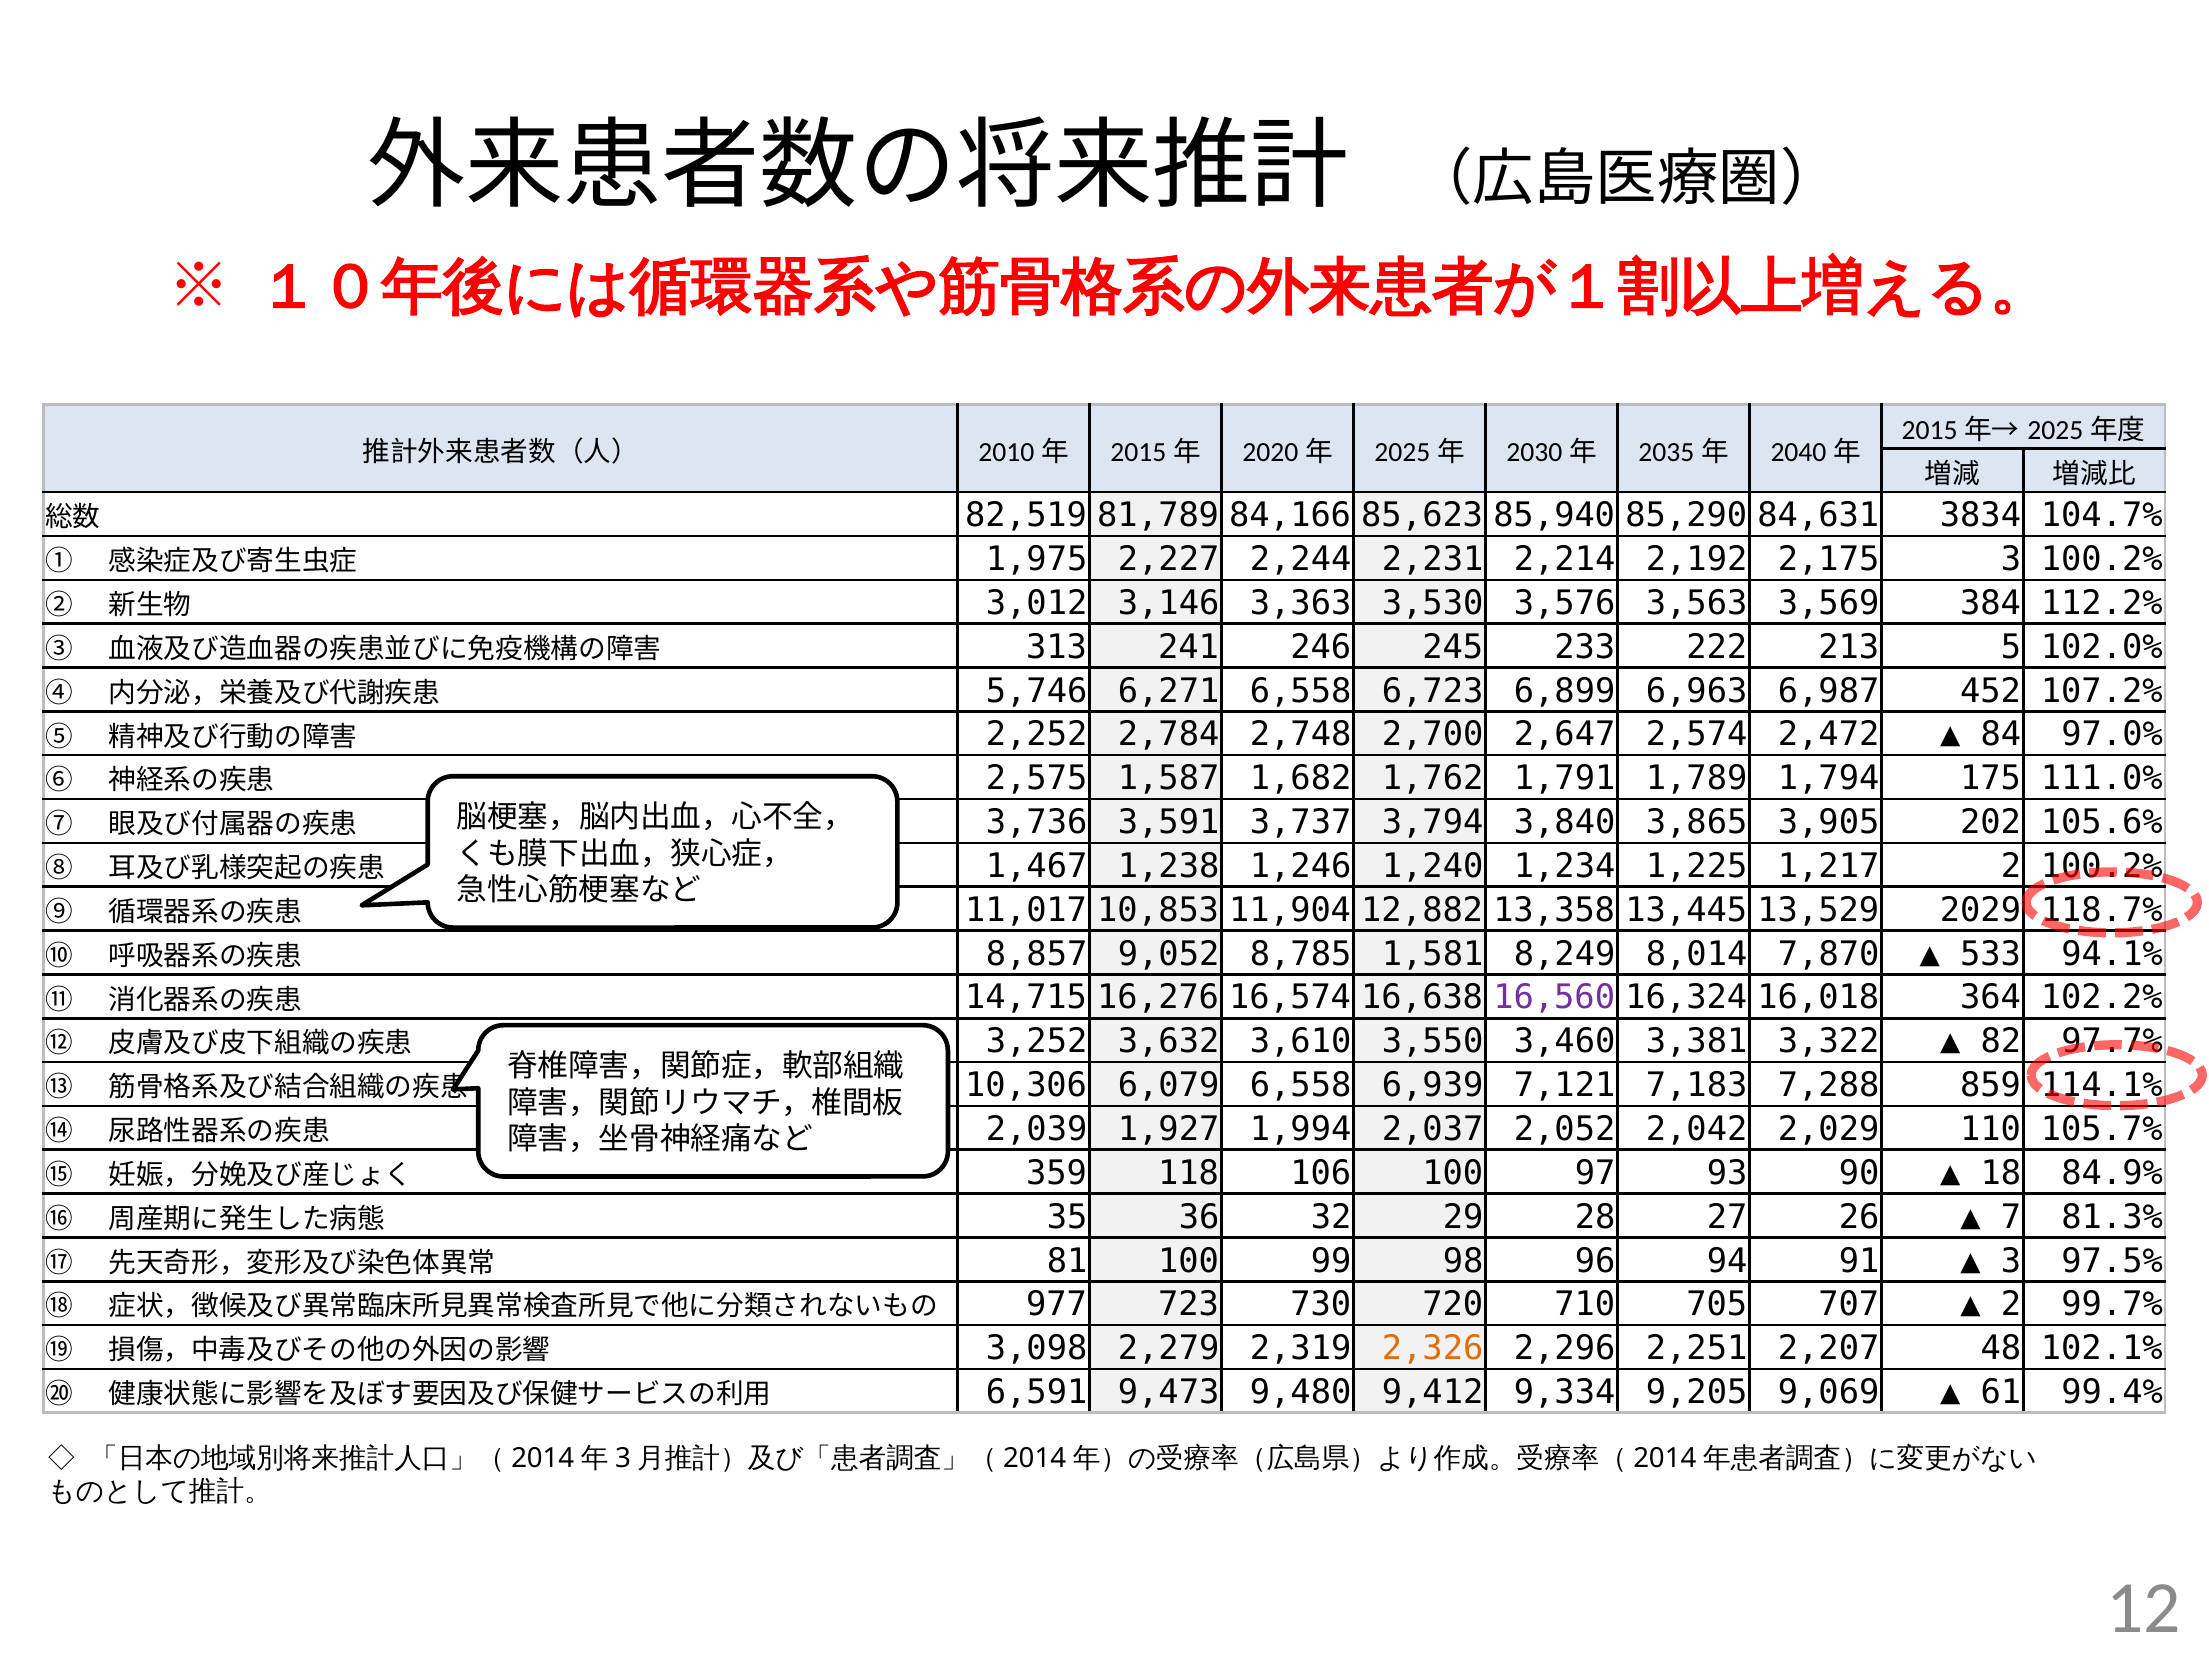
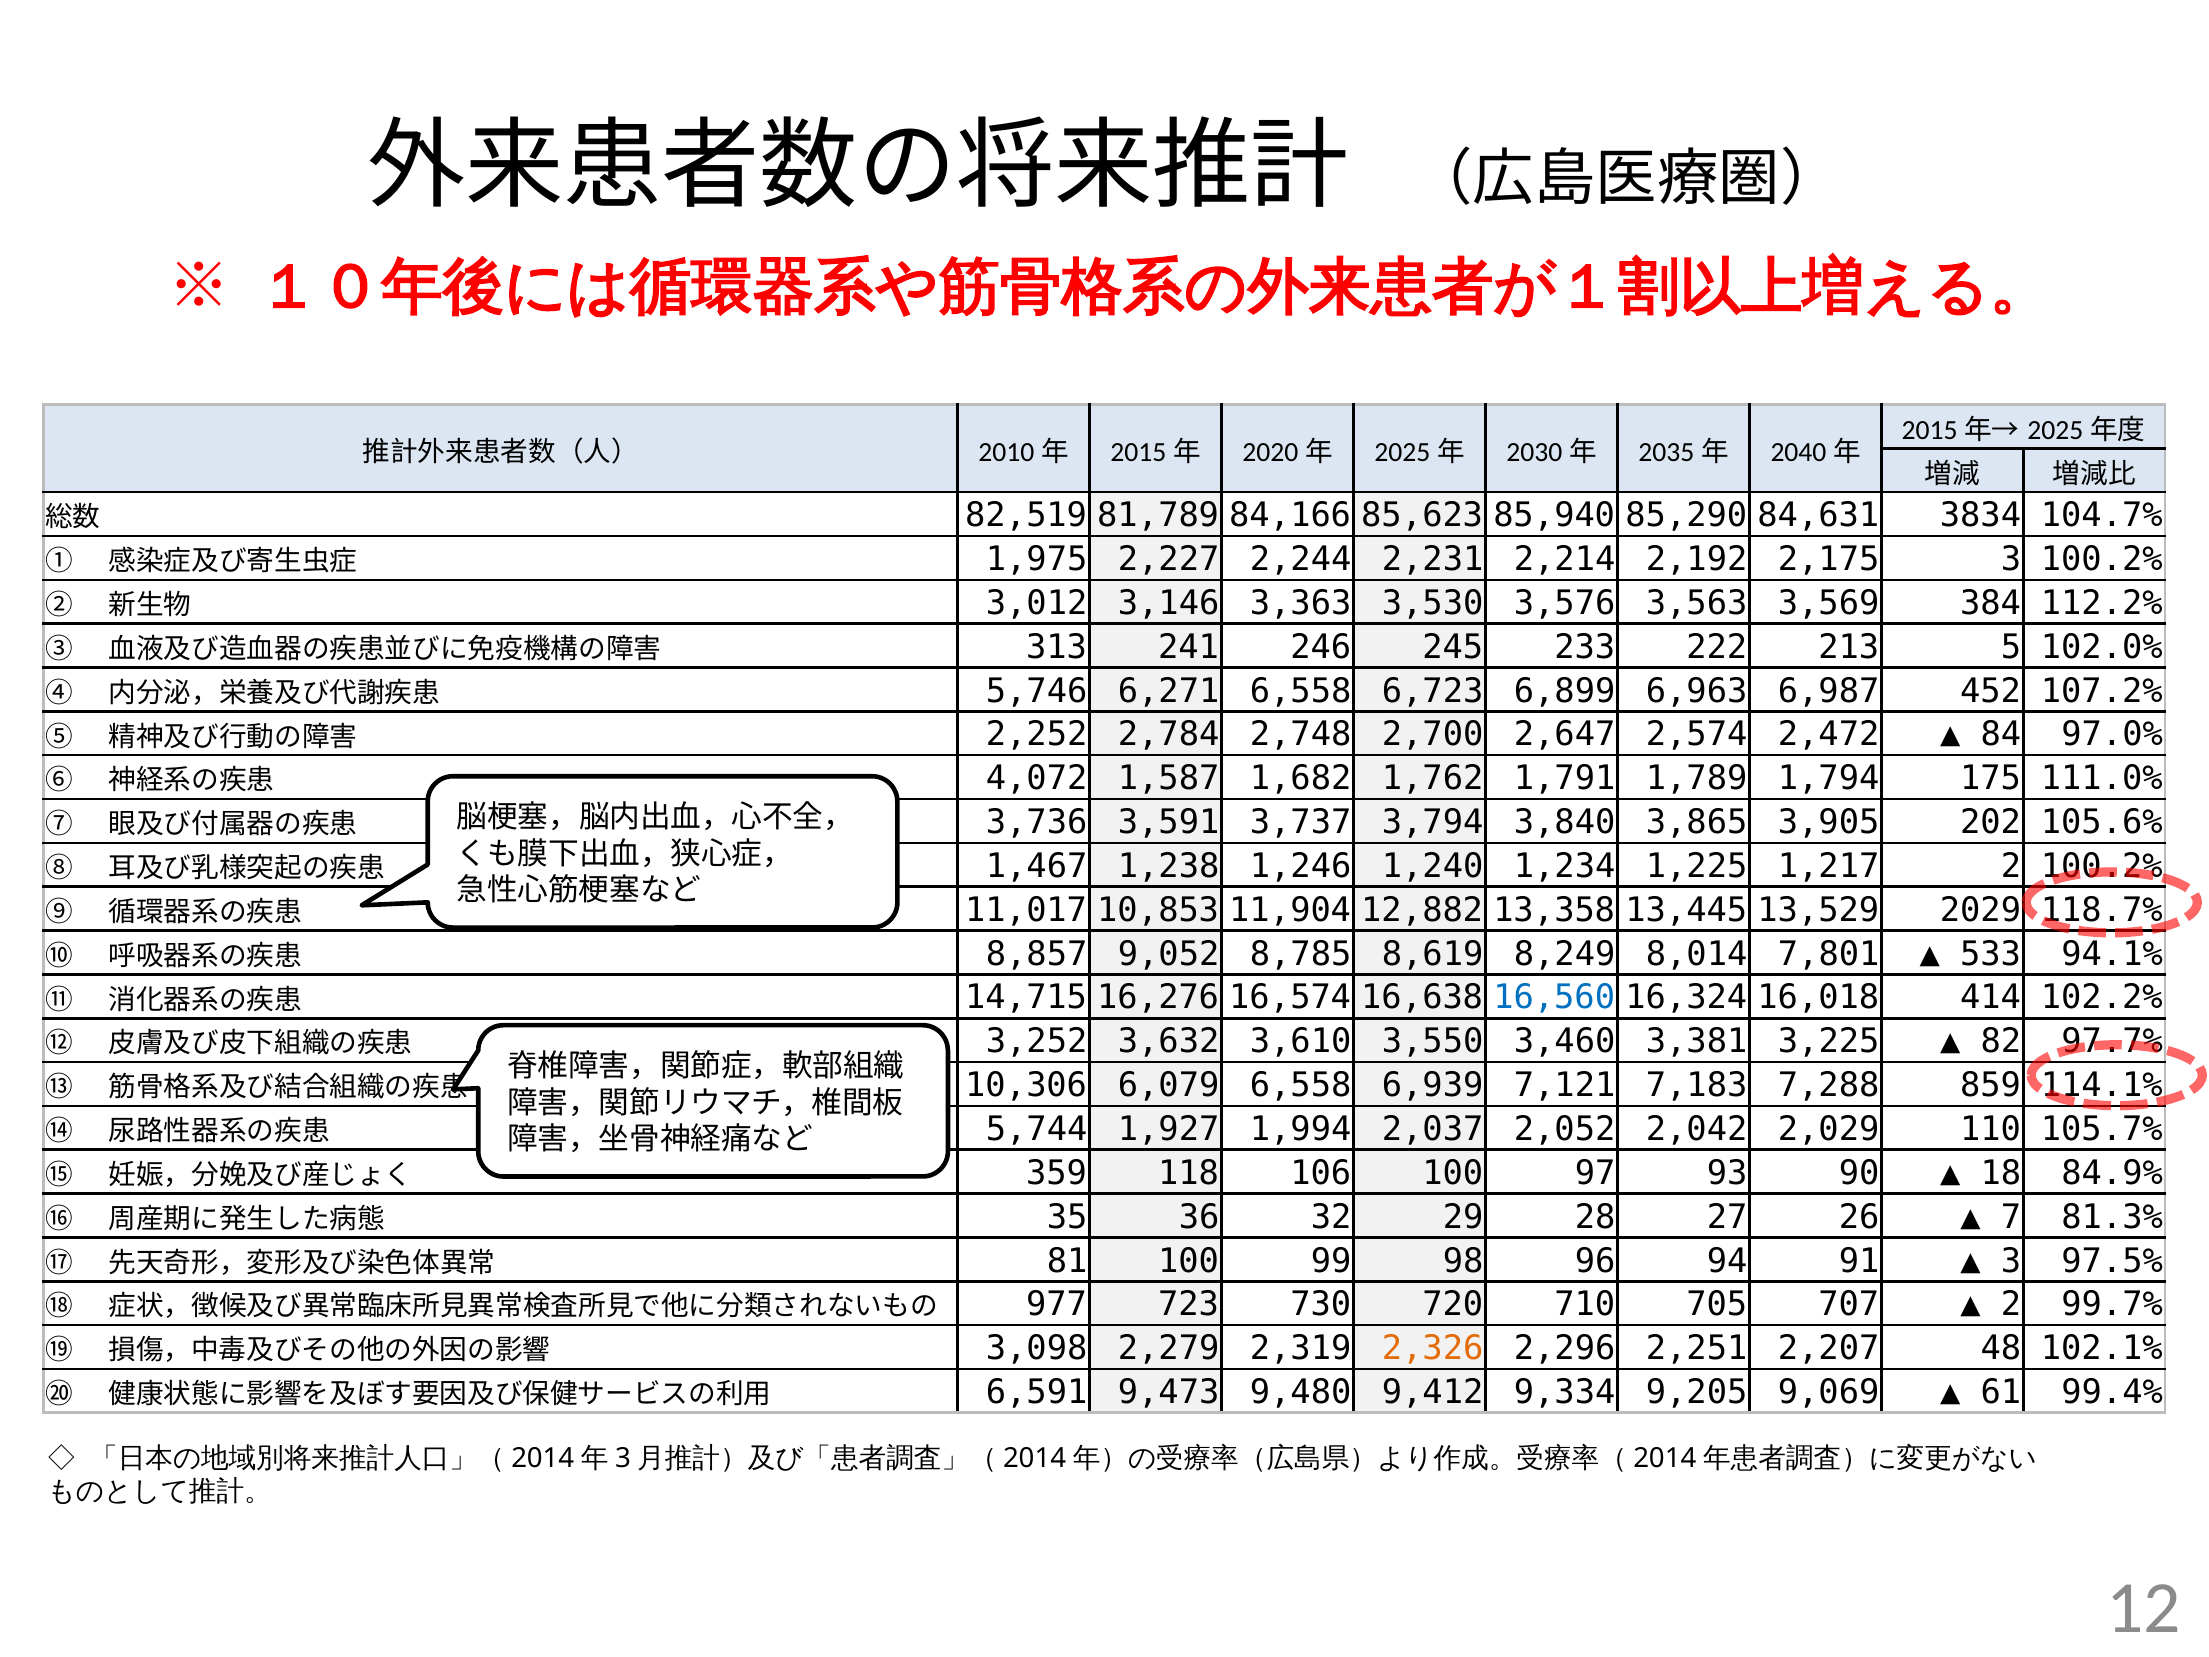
2,575: 2,575 -> 4,072
1,581: 1,581 -> 8,619
7,870: 7,870 -> 7,801
16,560 colour: purple -> blue
364: 364 -> 414
3,322: 3,322 -> 3,225
2,039: 2,039 -> 5,744
